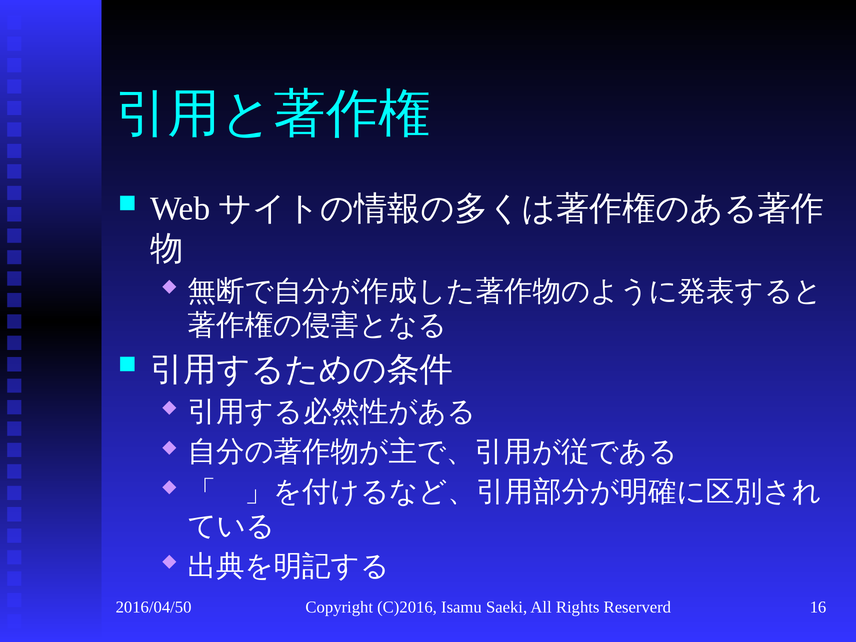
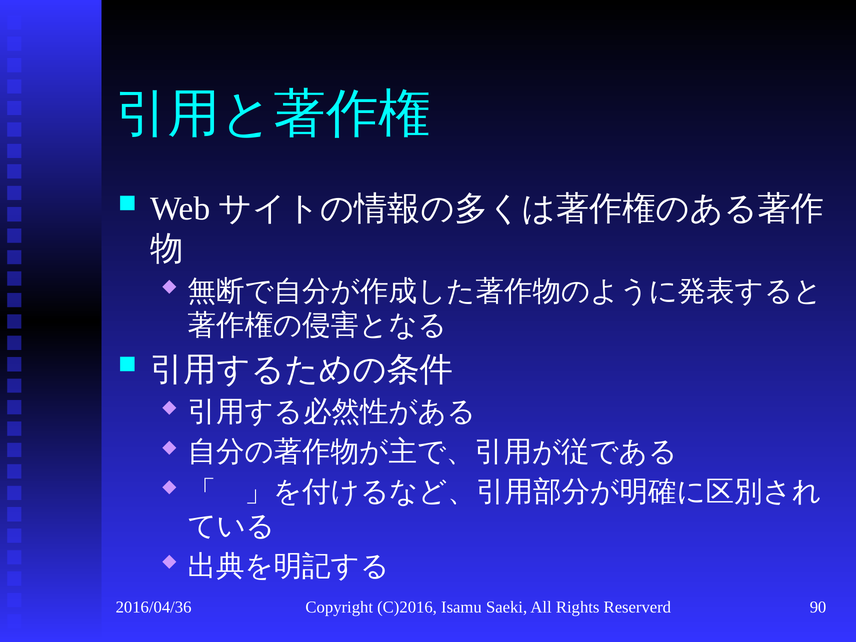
2016/04/50: 2016/04/50 -> 2016/04/36
16: 16 -> 90
